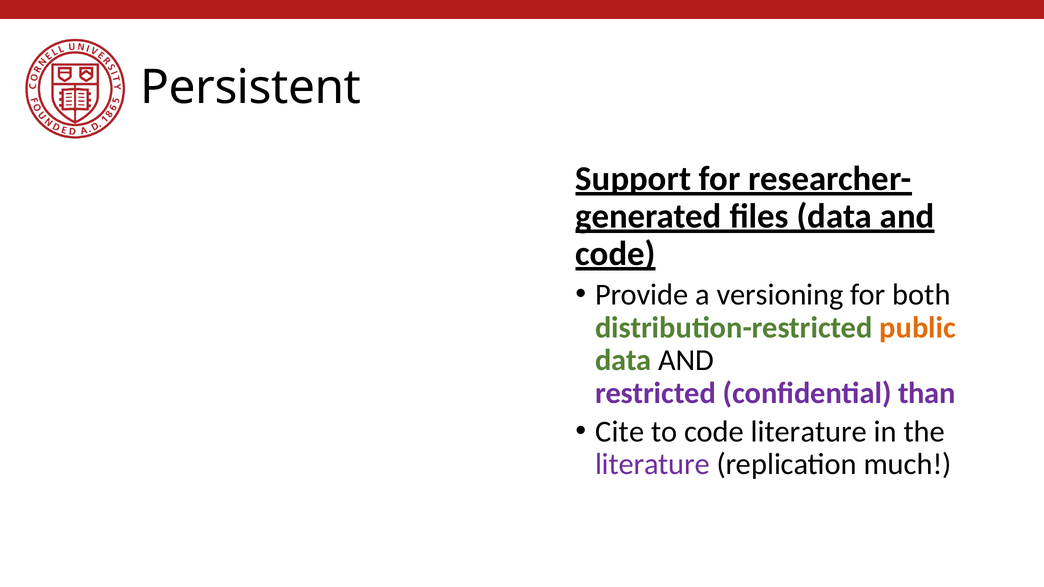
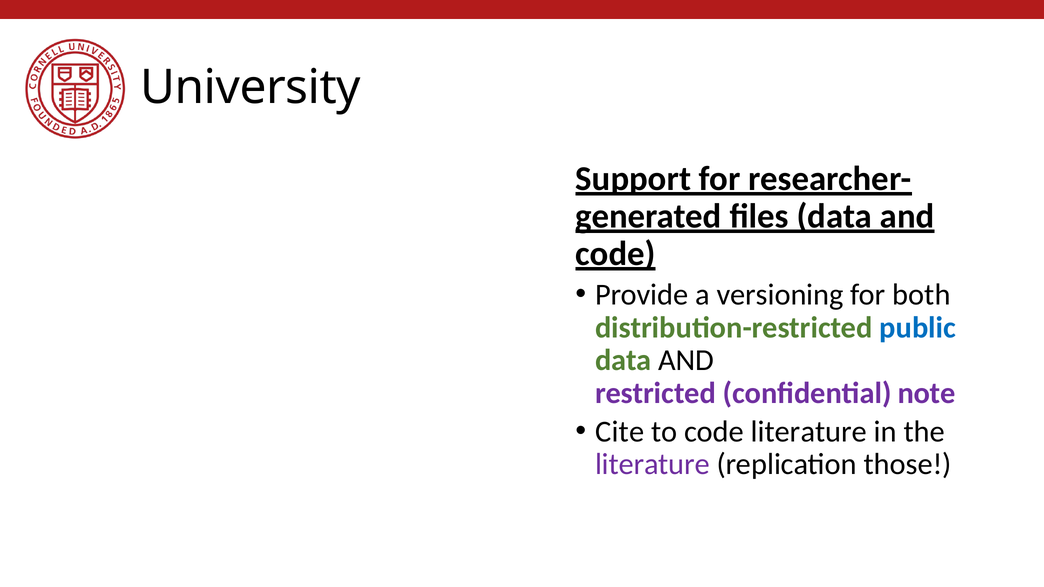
Persistent: Persistent -> University
public colour: orange -> blue
than: than -> note
much: much -> those
